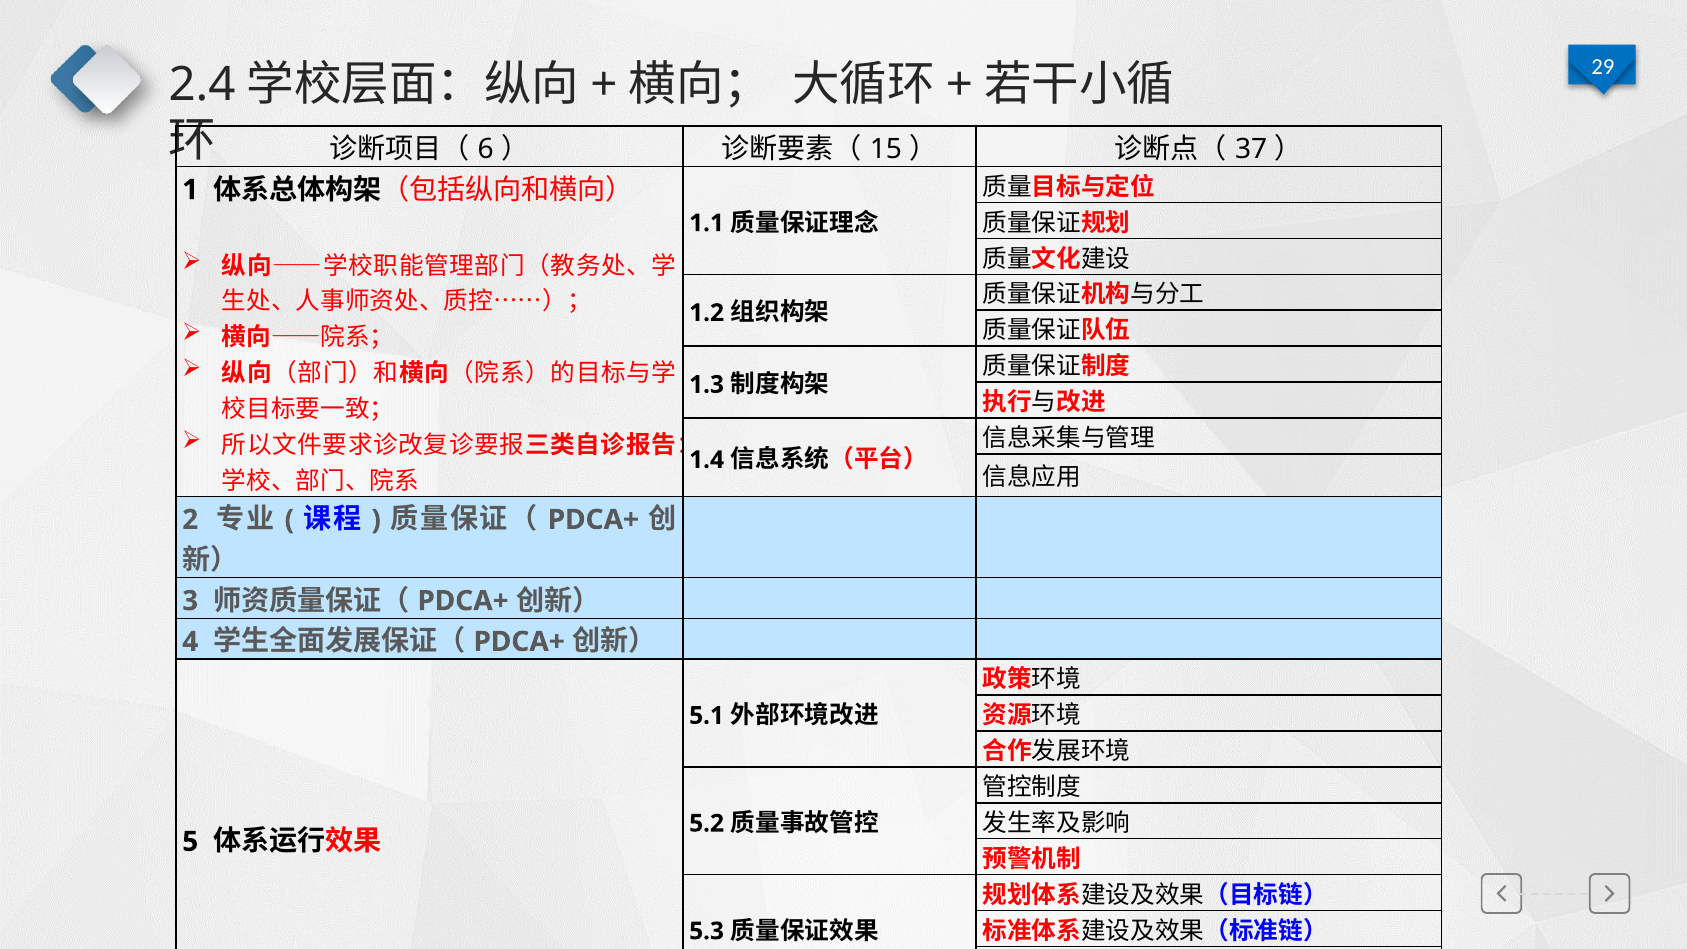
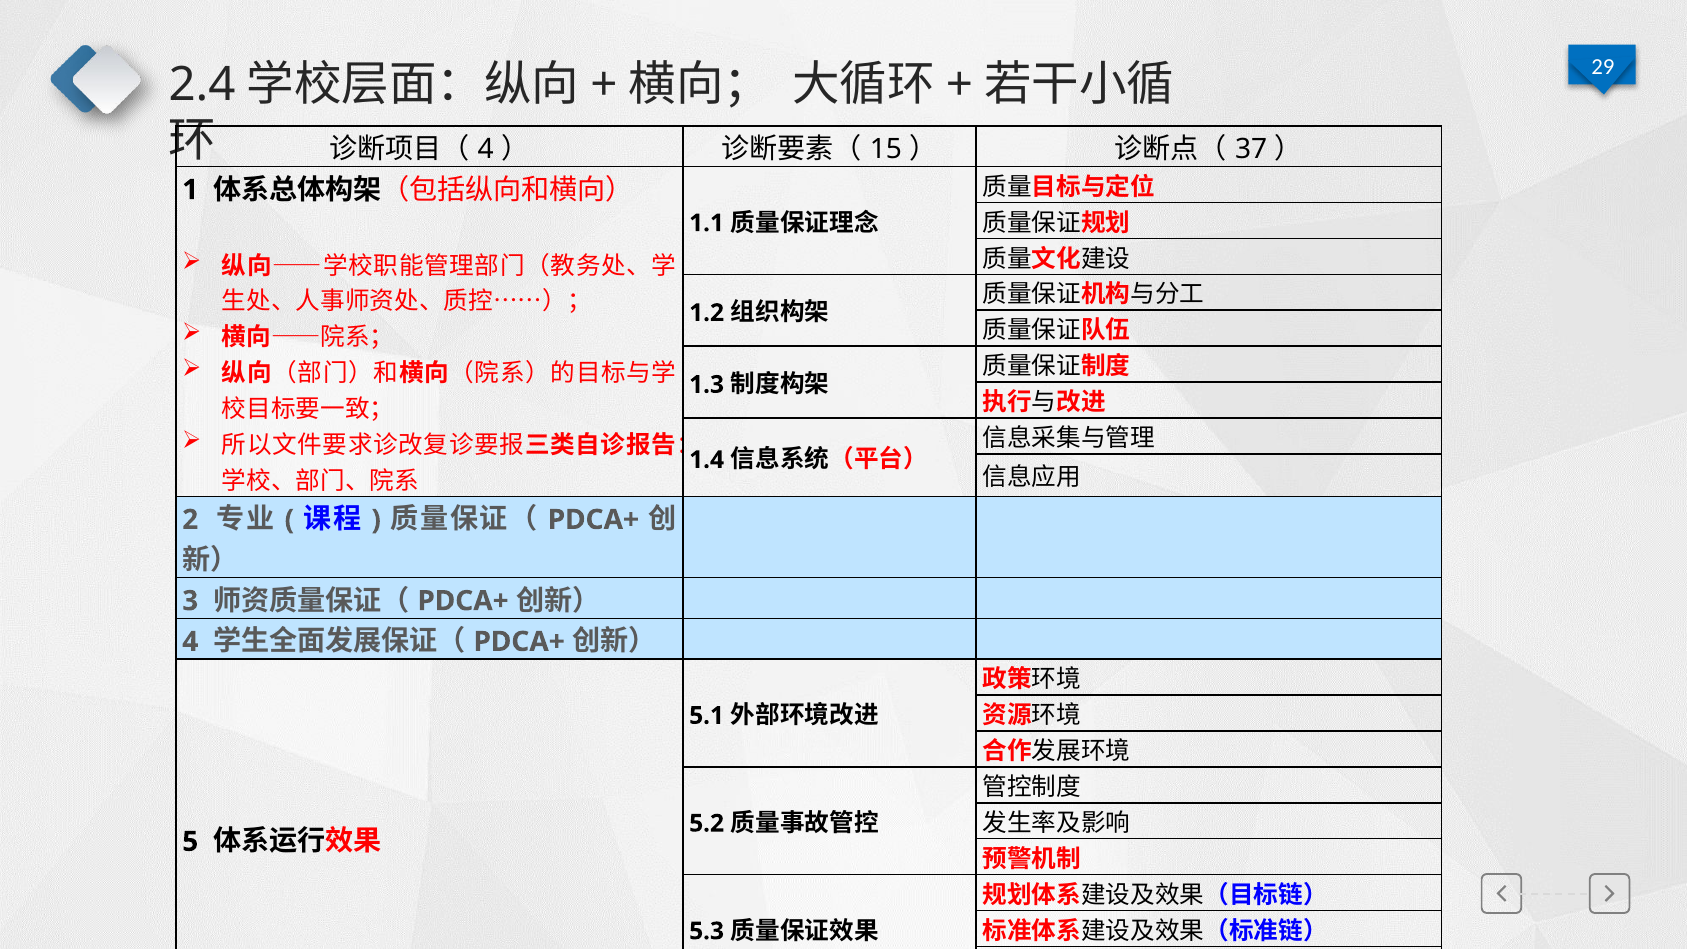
6 at (486, 149): 6 -> 4
